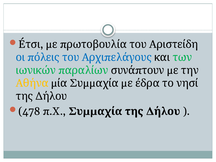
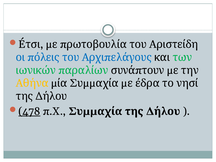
478 underline: none -> present
